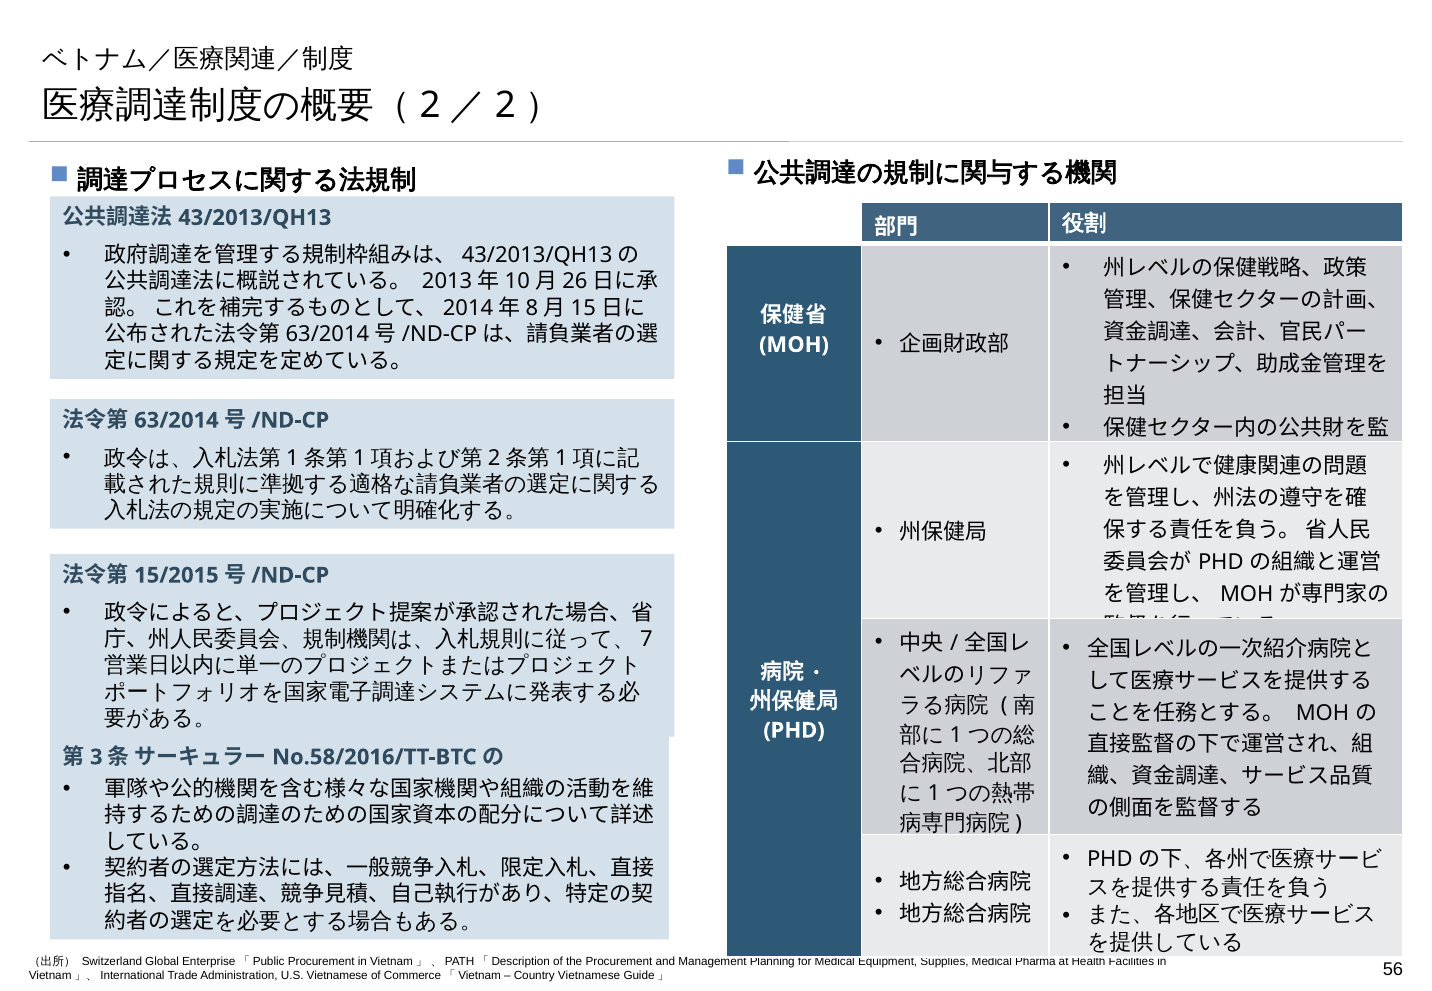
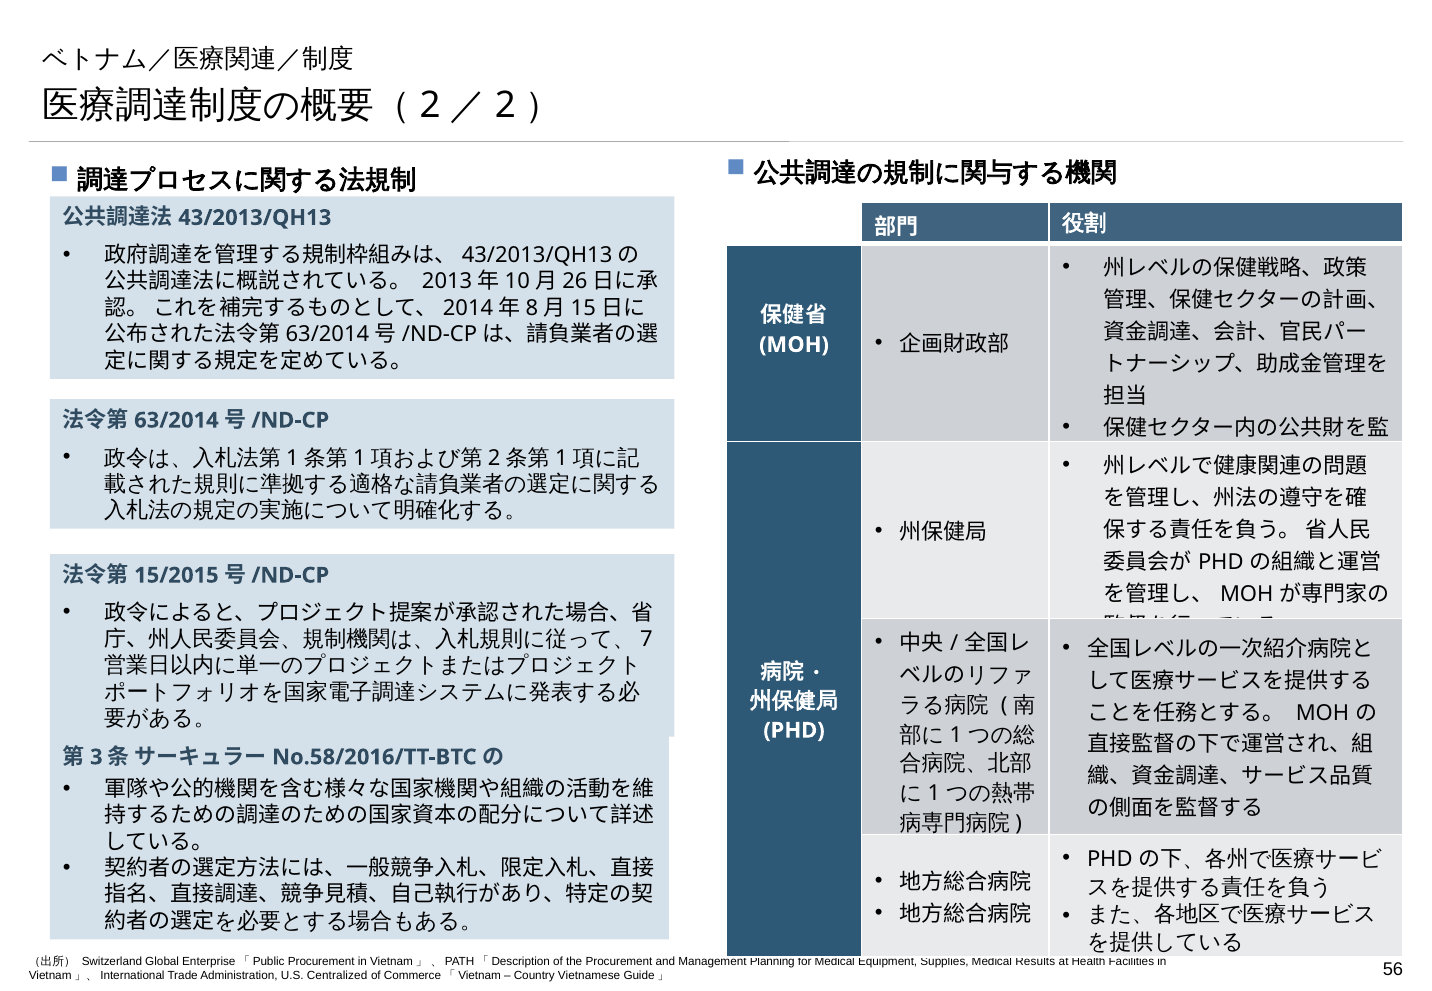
Pharma: Pharma -> Results
U.S Vietnamese: Vietnamese -> Centralized
